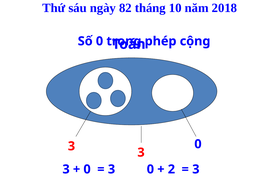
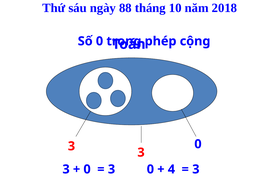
82: 82 -> 88
2: 2 -> 4
